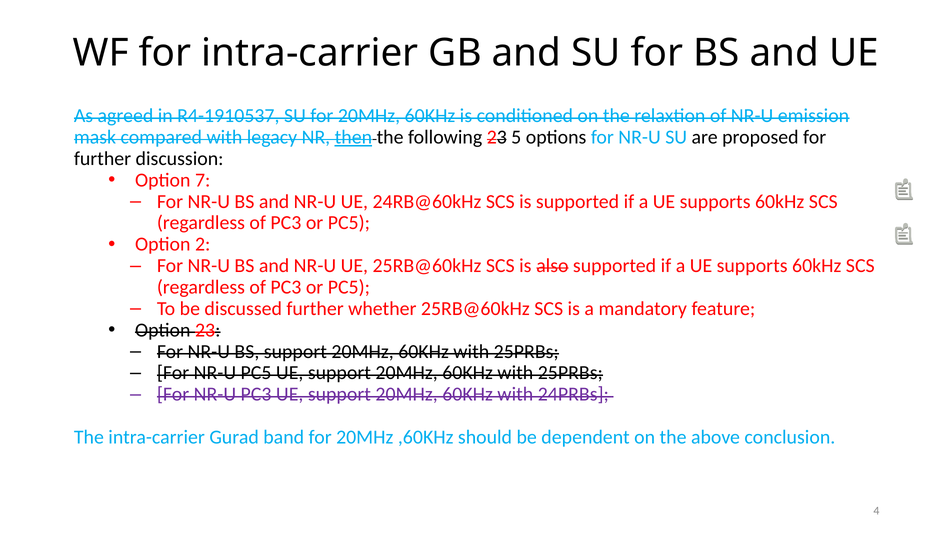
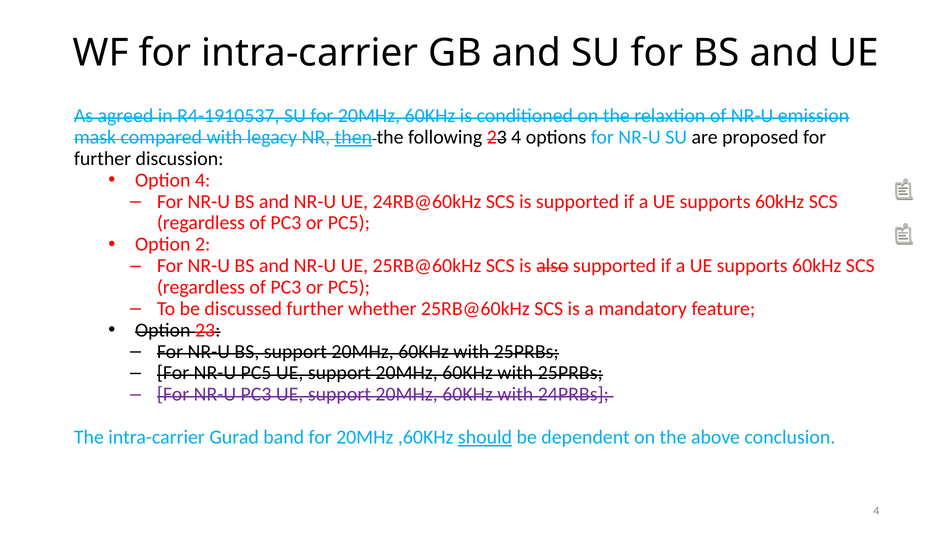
23 5: 5 -> 4
Option 7: 7 -> 4
should underline: none -> present
